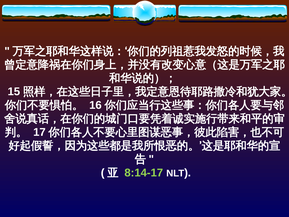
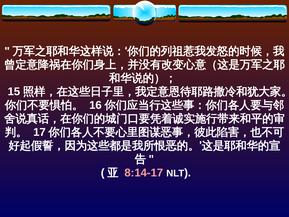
8:14-17 colour: light green -> pink
